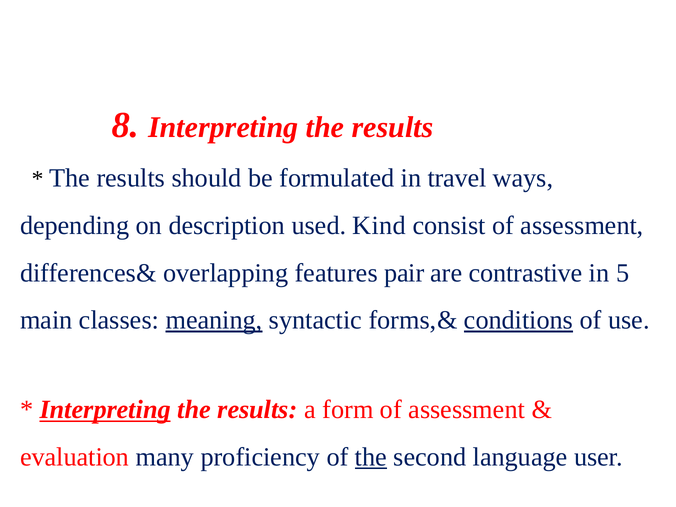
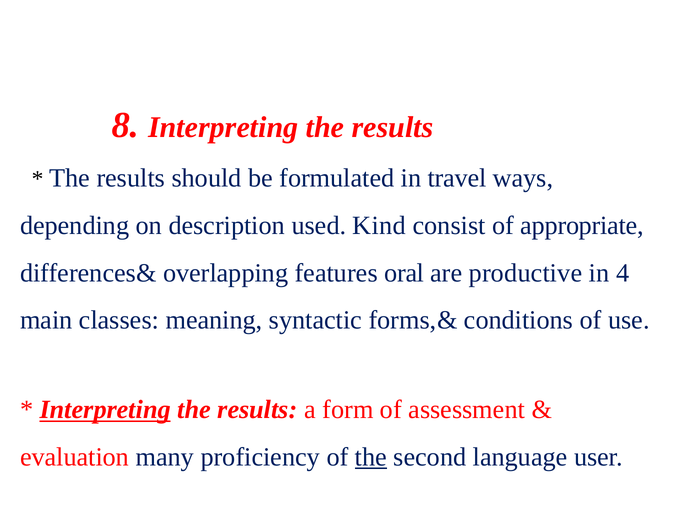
consist of assessment: assessment -> appropriate
pair: pair -> oral
contrastive: contrastive -> productive
5: 5 -> 4
meaning underline: present -> none
conditions underline: present -> none
